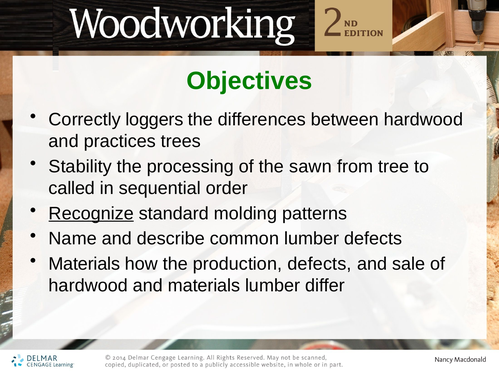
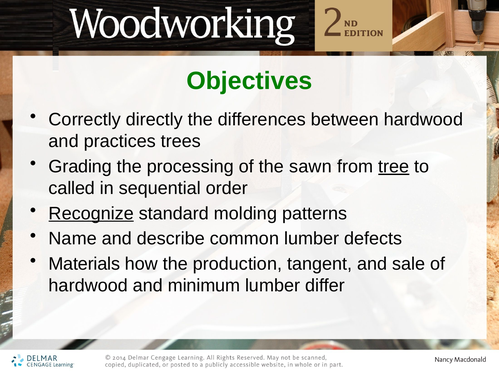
loggers: loggers -> directly
Stability: Stability -> Grading
tree underline: none -> present
production defects: defects -> tangent
and materials: materials -> minimum
